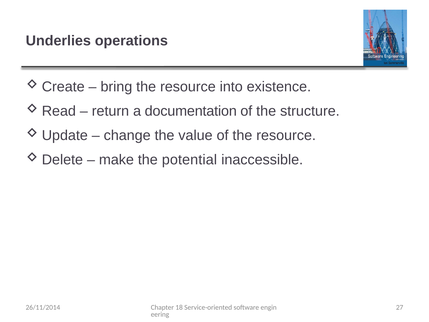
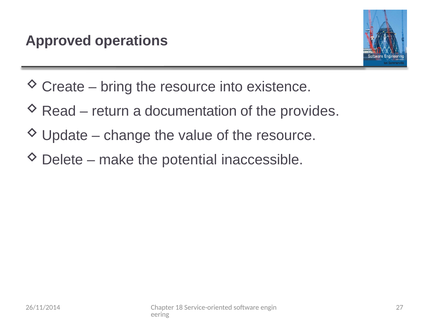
Underlies: Underlies -> Approved
structure: structure -> provides
